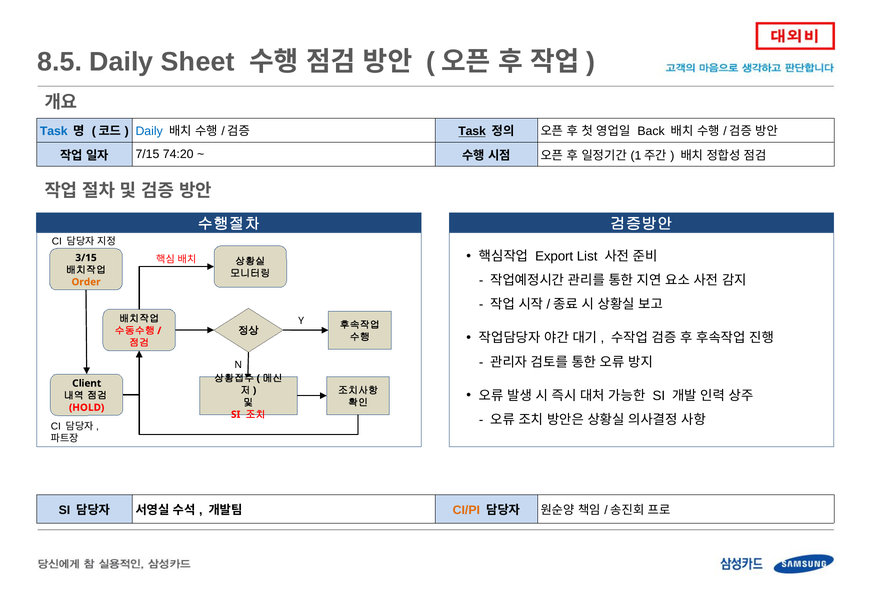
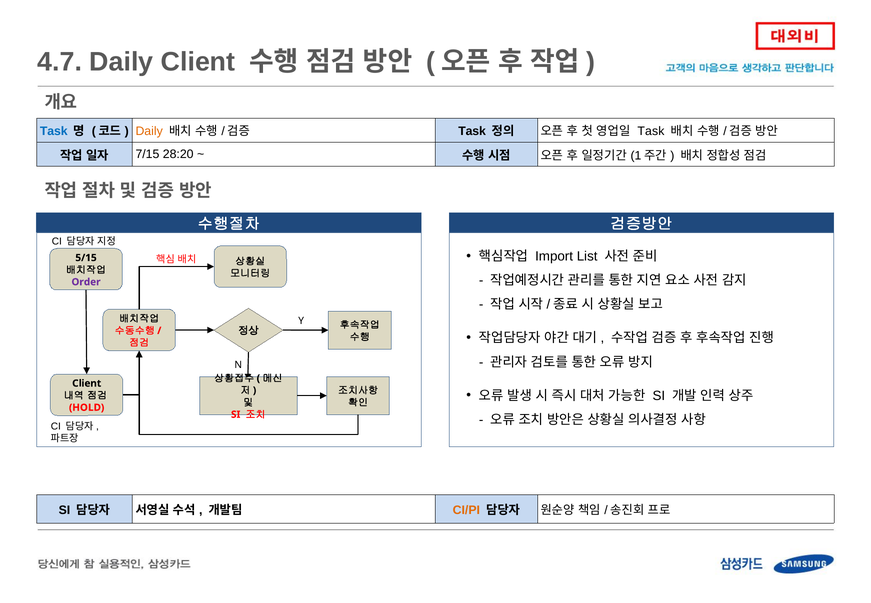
8.5: 8.5 -> 4.7
Daily Sheet: Sheet -> Client
Daily at (149, 131) colour: blue -> orange
Task at (472, 131) underline: present -> none
Back at (651, 131): Back -> Task
74:20: 74:20 -> 28:20
Export: Export -> Import
3/15: 3/15 -> 5/15
Order colour: orange -> purple
